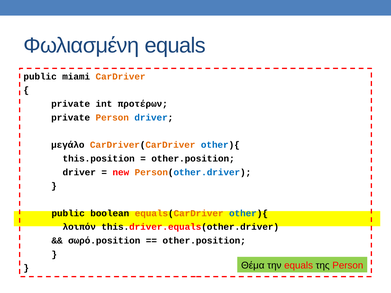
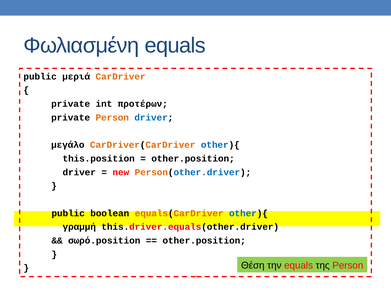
miami: miami -> μεριά
λοιπόν: λοιπόν -> γραμμή
Θέμα: Θέμα -> Θέση
